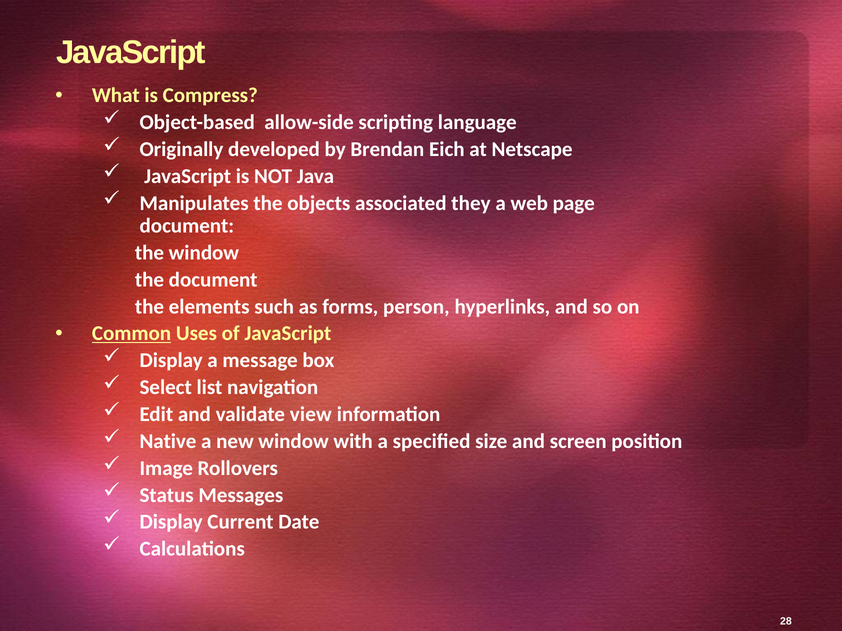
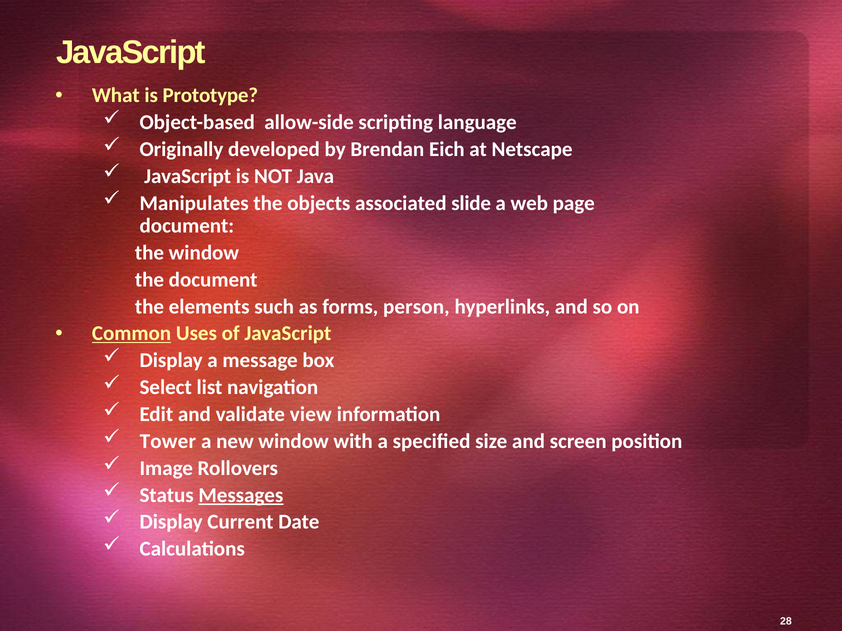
Compress: Compress -> Prototype
they: they -> slide
Native: Native -> Tower
Messages underline: none -> present
